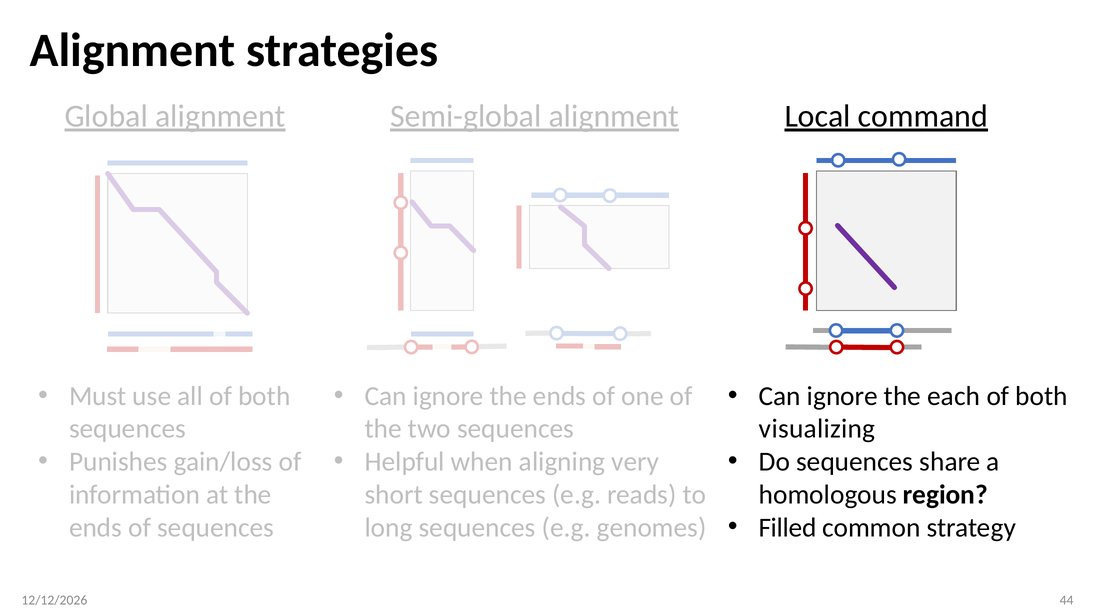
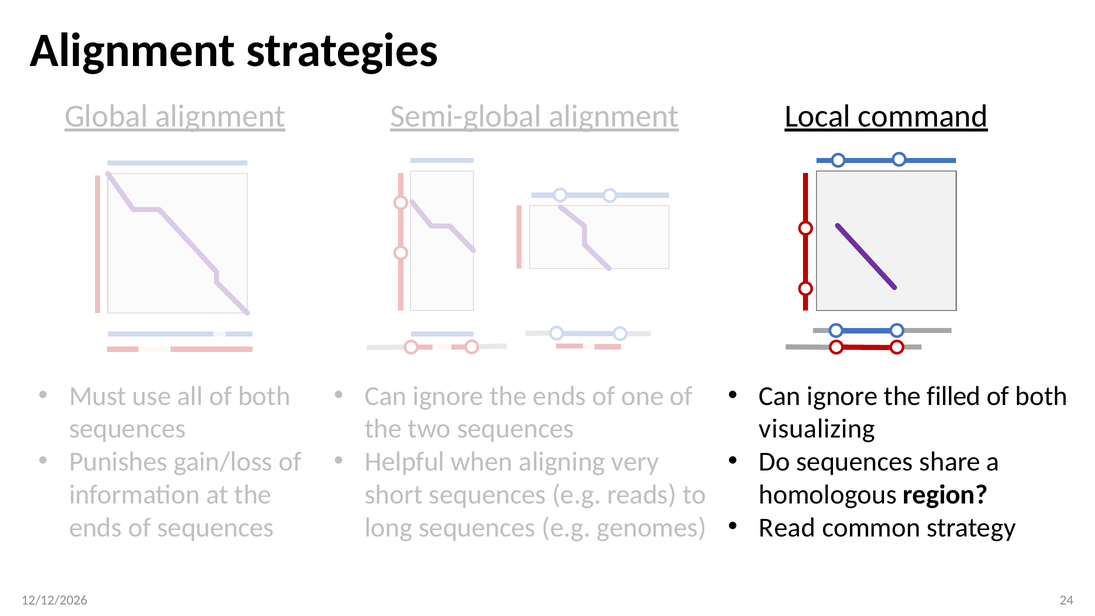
each: each -> filled
Filled: Filled -> Read
44: 44 -> 24
